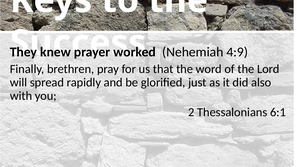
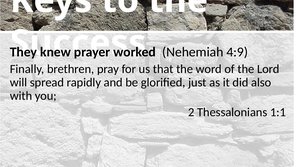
6:1: 6:1 -> 1:1
